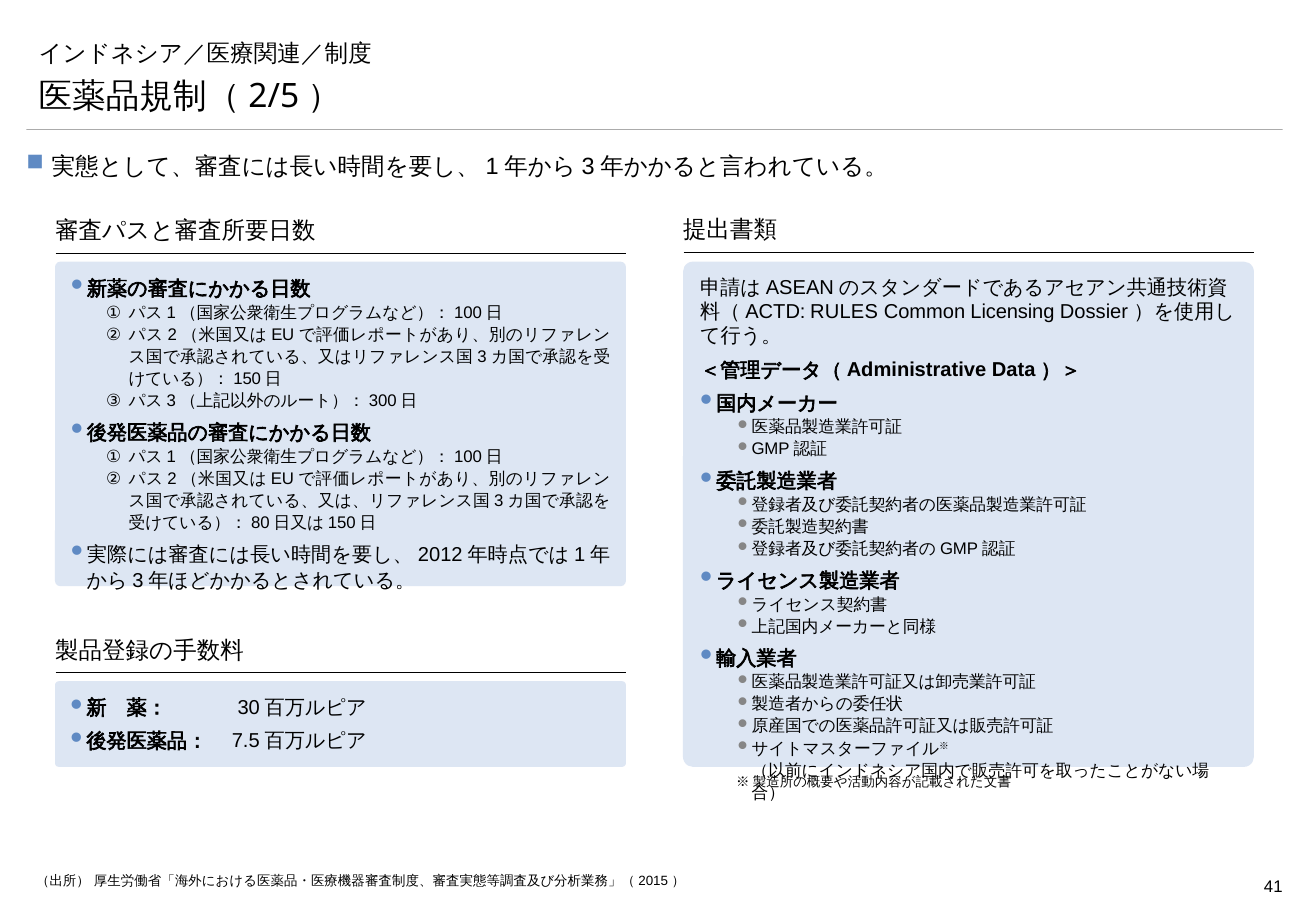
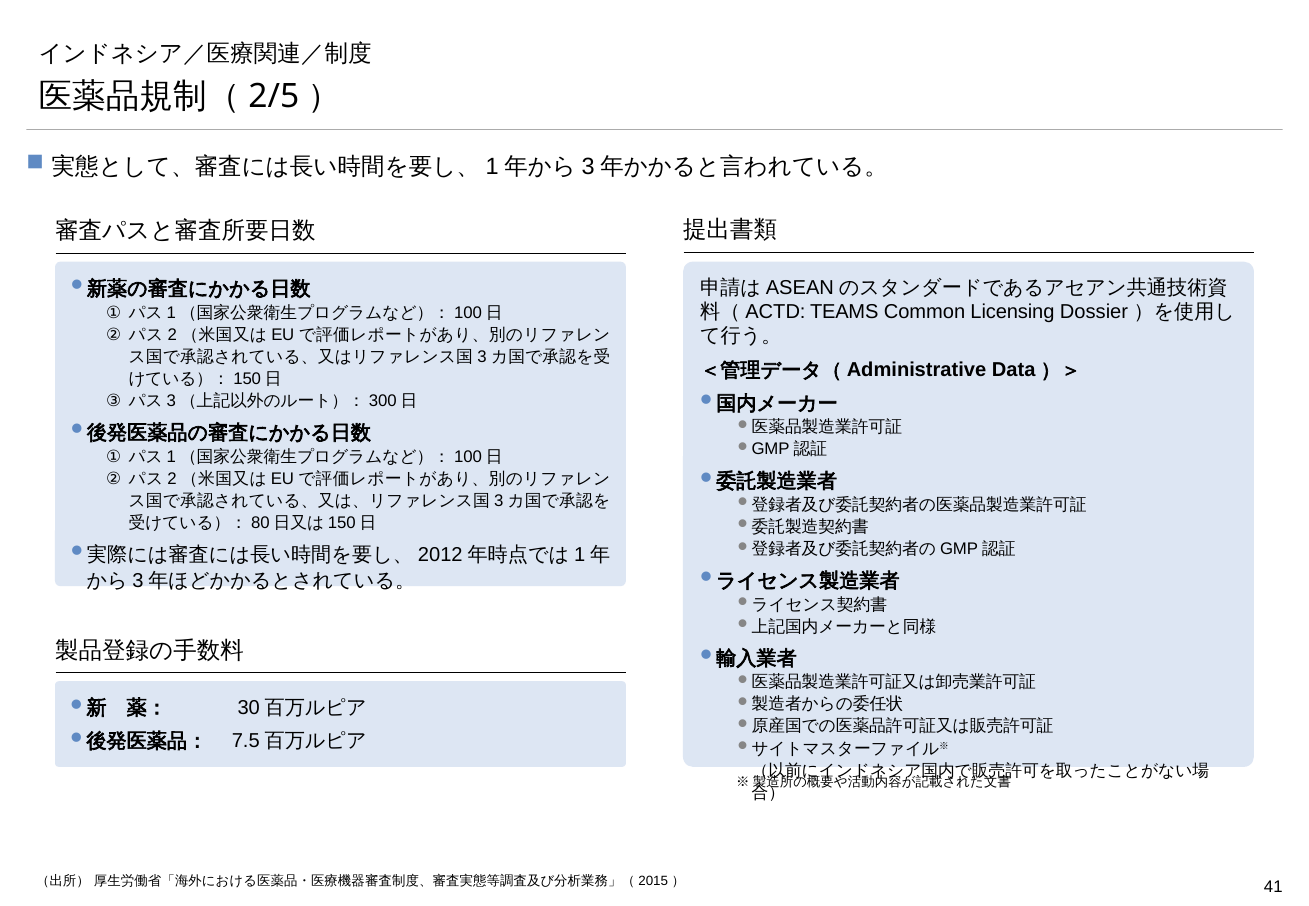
RULES: RULES -> TEAMS
